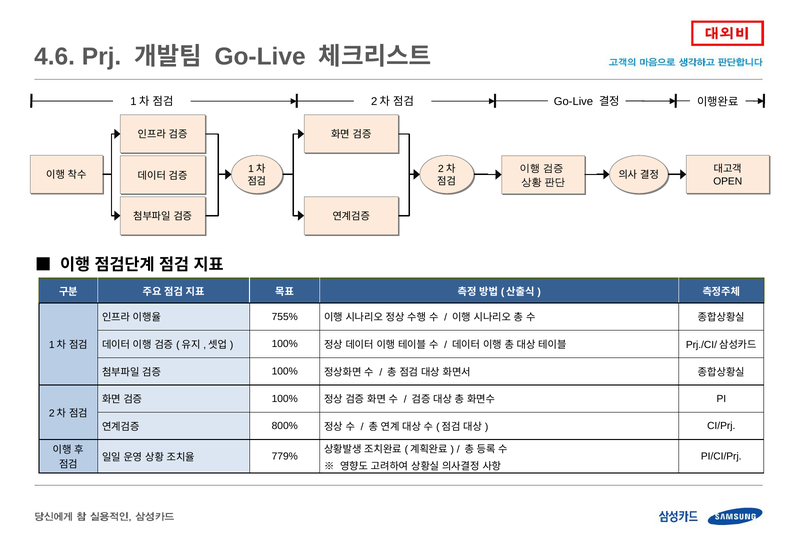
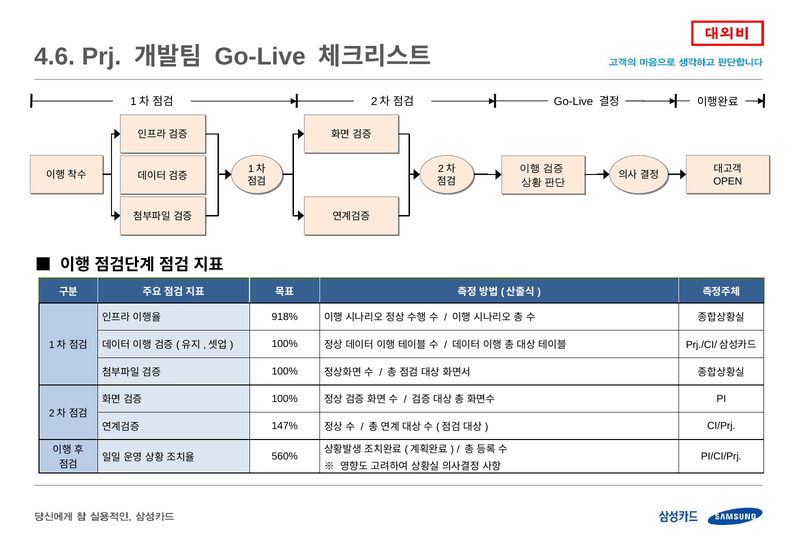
755%: 755% -> 918%
800%: 800% -> 147%
779%: 779% -> 560%
